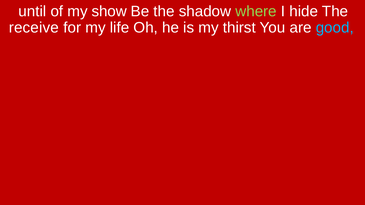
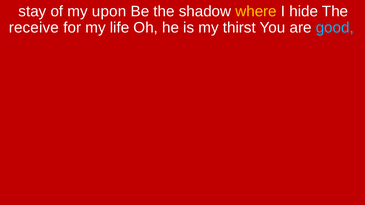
until: until -> stay
show: show -> upon
where colour: light green -> yellow
